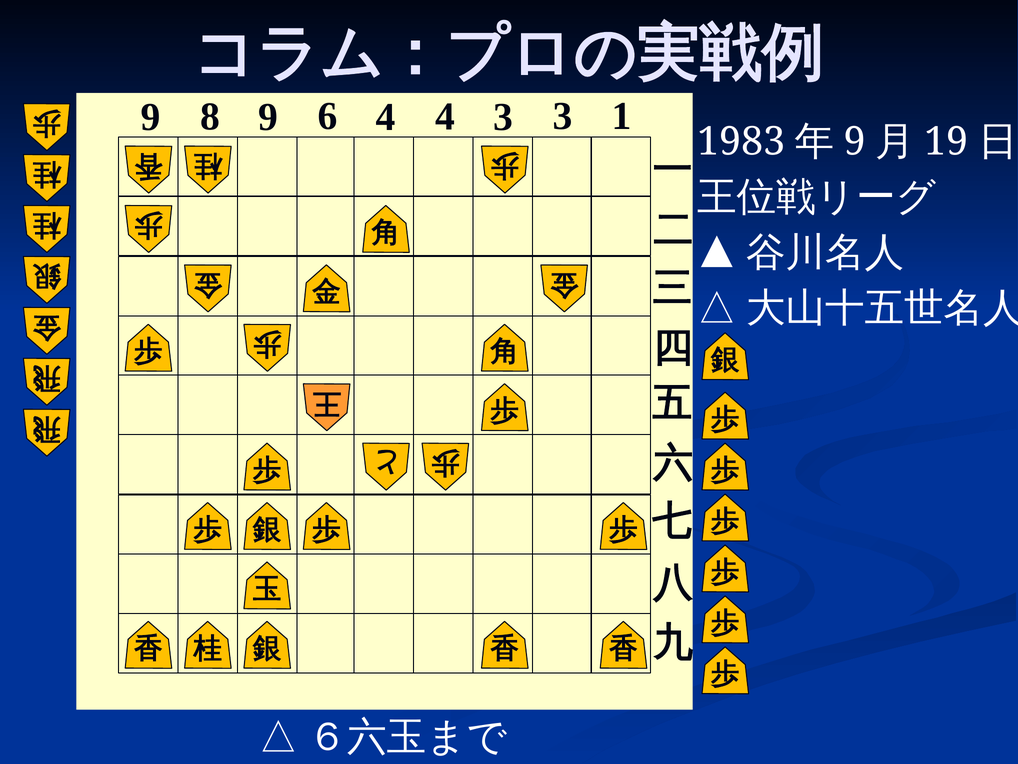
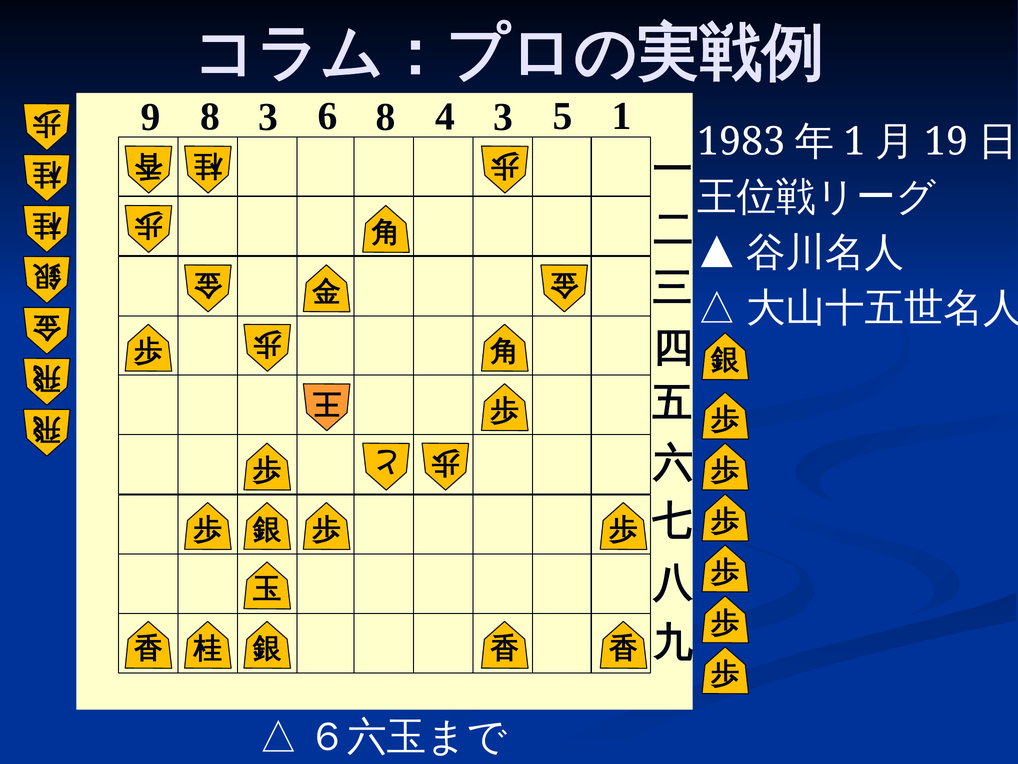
8 9: 9 -> 3
6 4: 4 -> 8
3 3: 3 -> 5
9 at (855, 142): 9 -> 1
